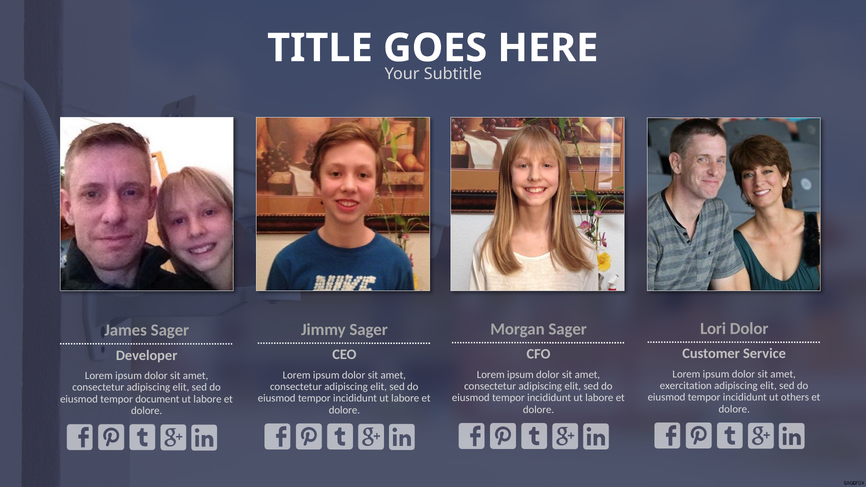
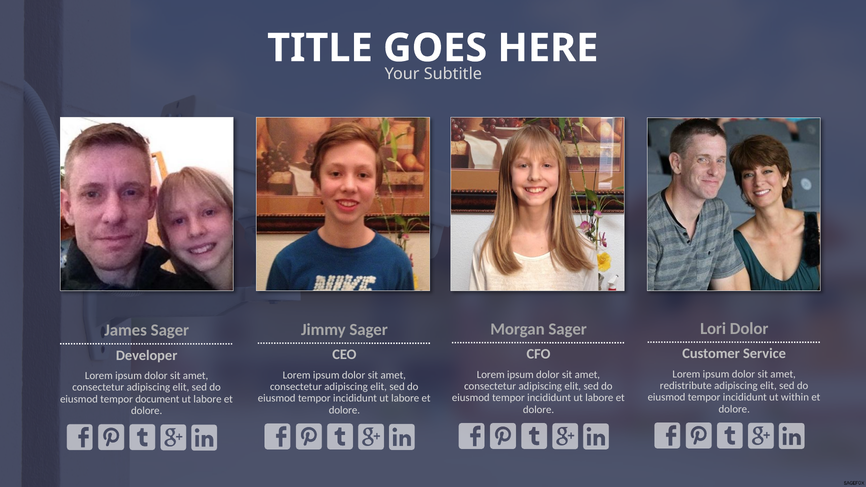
exercitation: exercitation -> redistribute
others: others -> within
